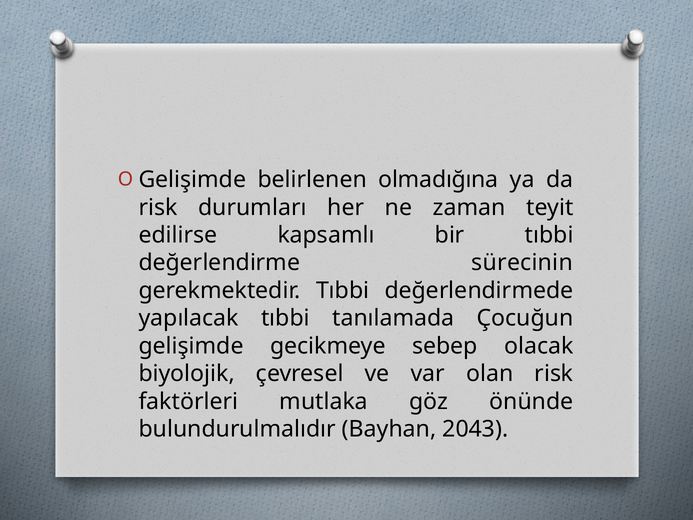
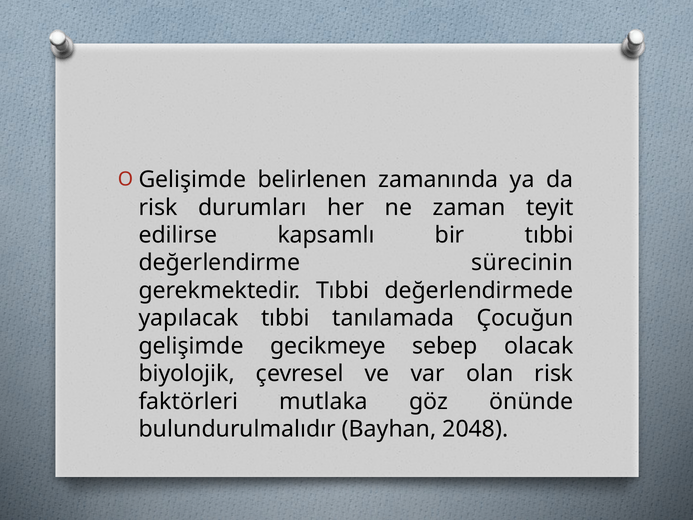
olmadığına: olmadığına -> zamanında
2043: 2043 -> 2048
